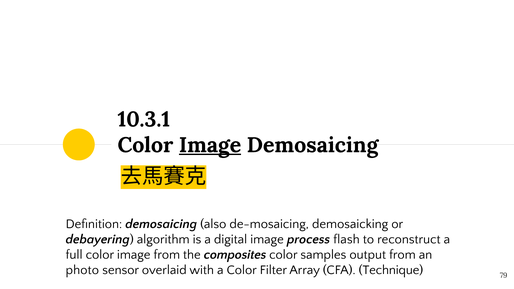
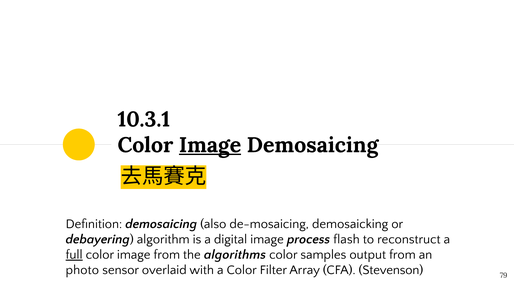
full underline: none -> present
composites: composites -> algorithms
Technique: Technique -> Stevenson
